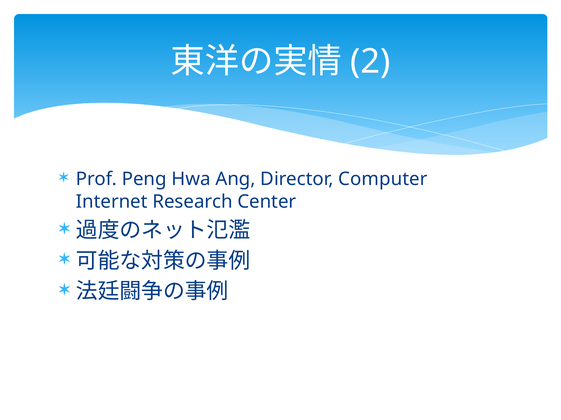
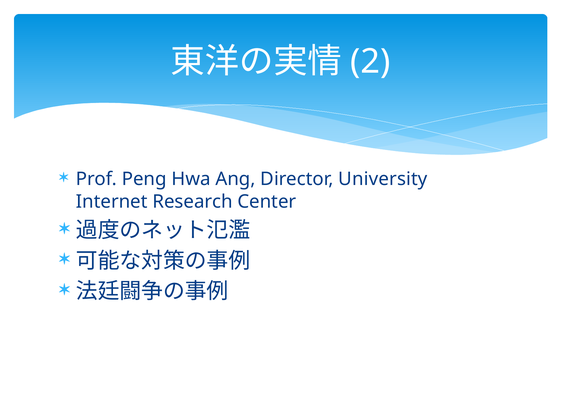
Computer: Computer -> University
